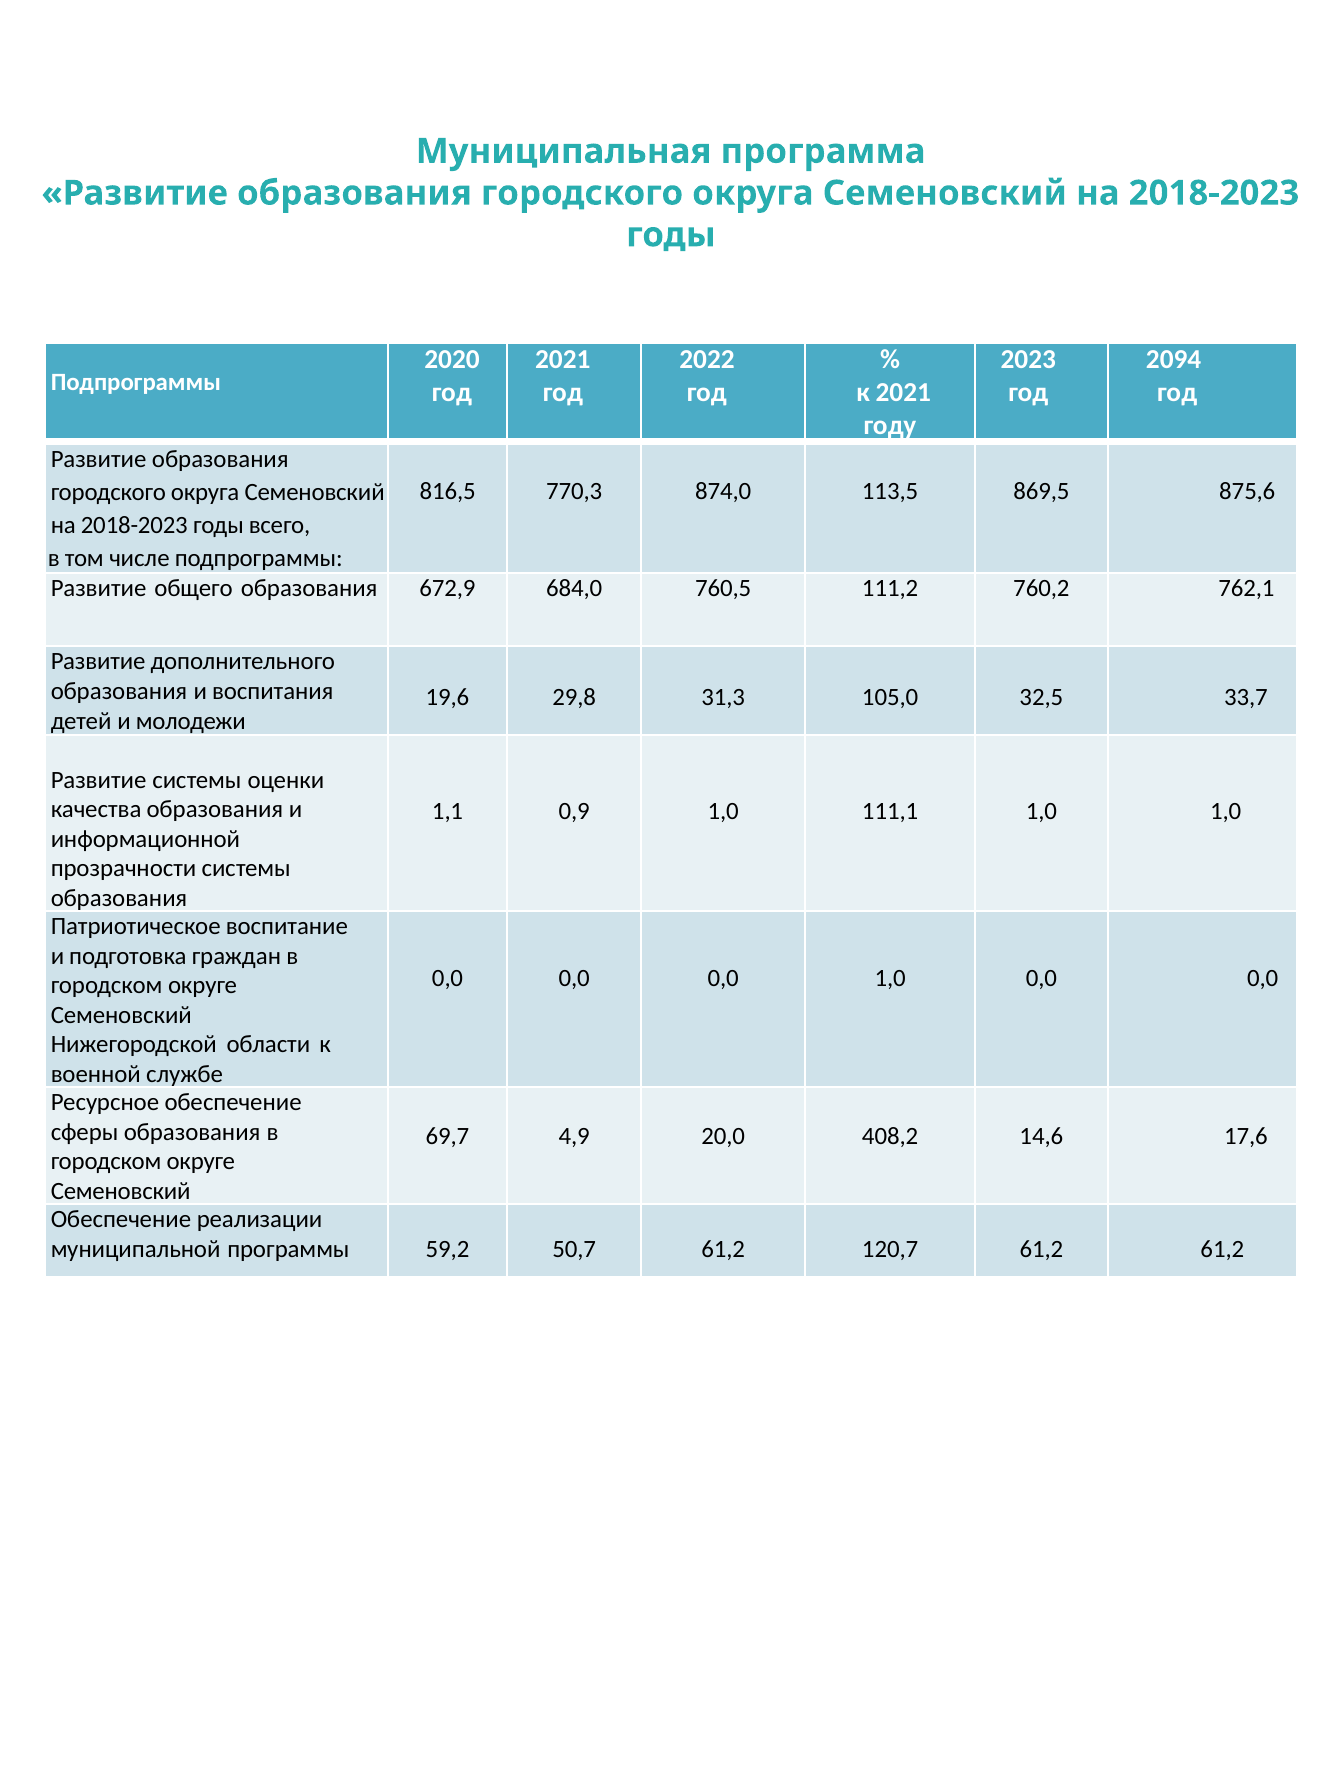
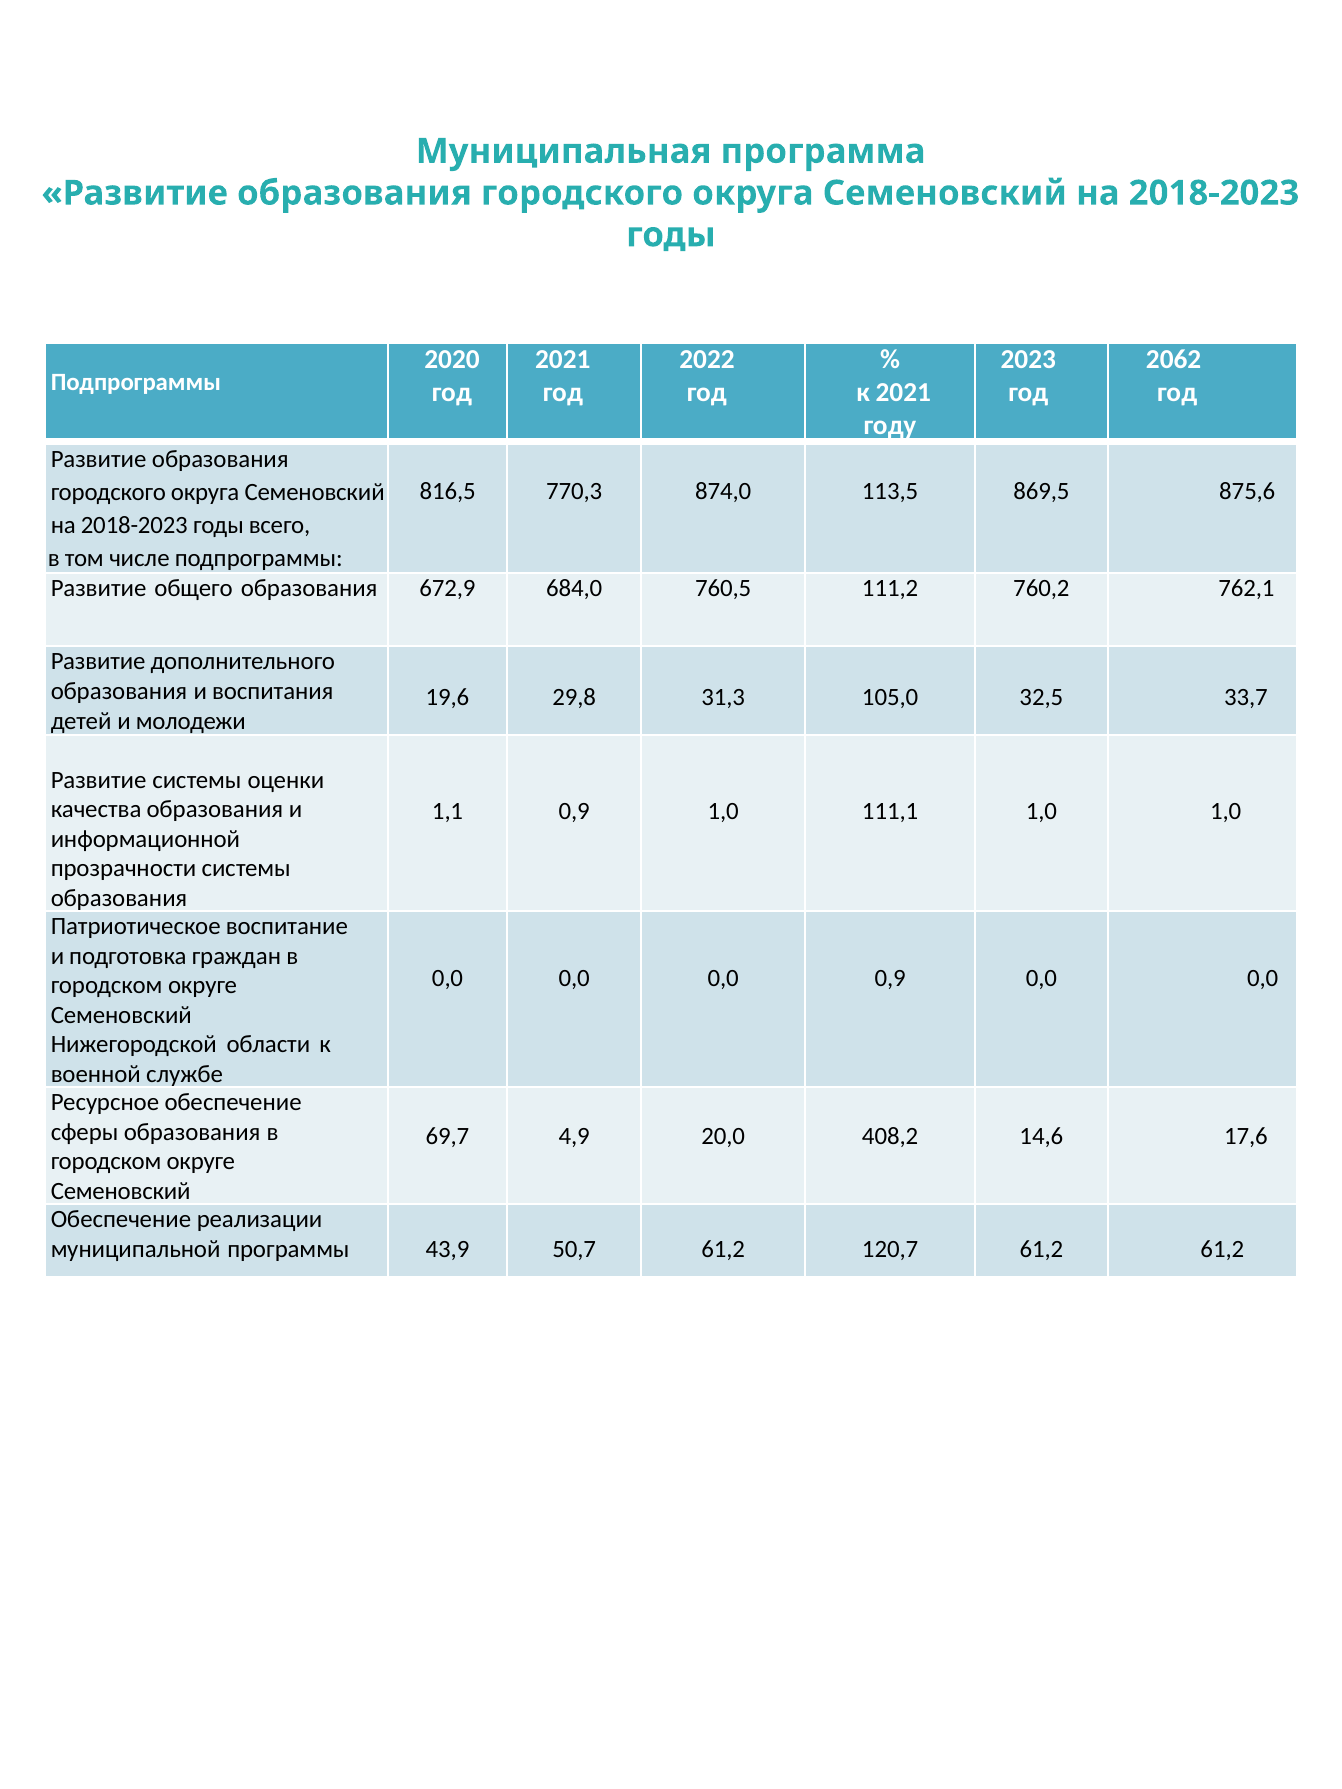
2094: 2094 -> 2062
0,0 1,0: 1,0 -> 0,9
59,2: 59,2 -> 43,9
